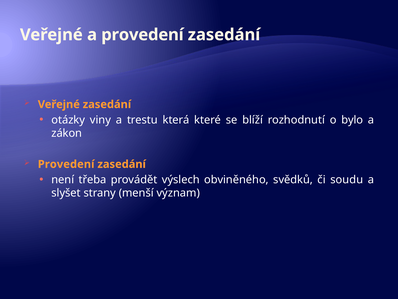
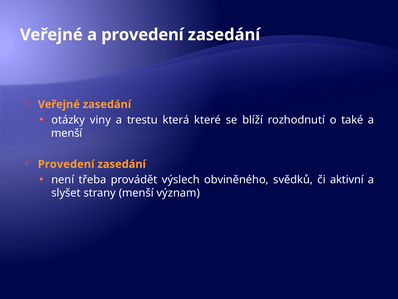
bylo: bylo -> také
zákon at (67, 133): zákon -> menší
soudu: soudu -> aktivní
